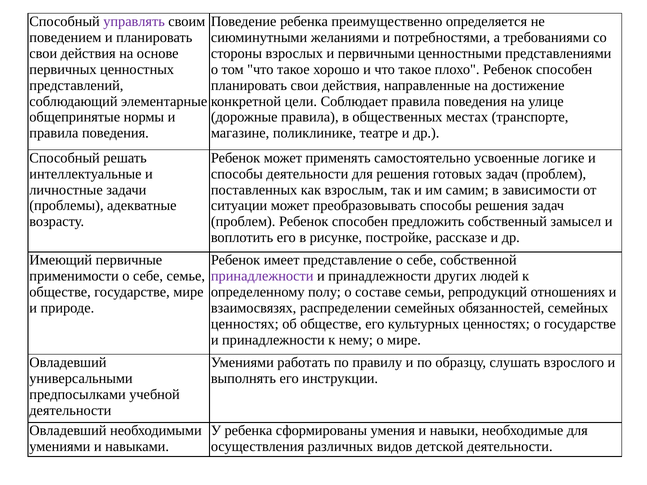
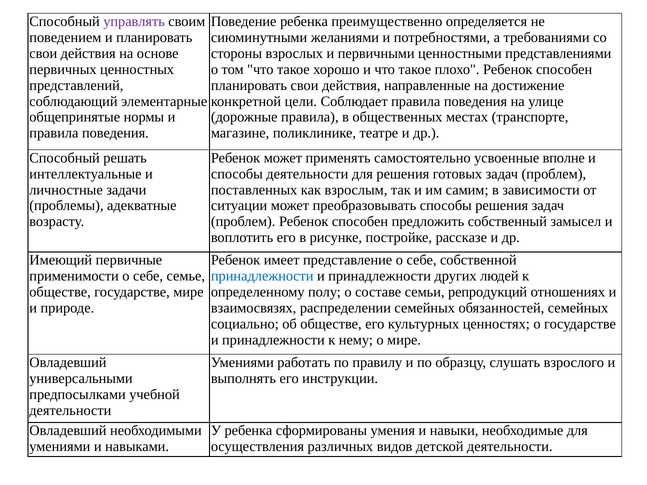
логике: логике -> вполне
принадлежности at (262, 276) colour: purple -> blue
ценностях at (245, 324): ценностях -> социально
